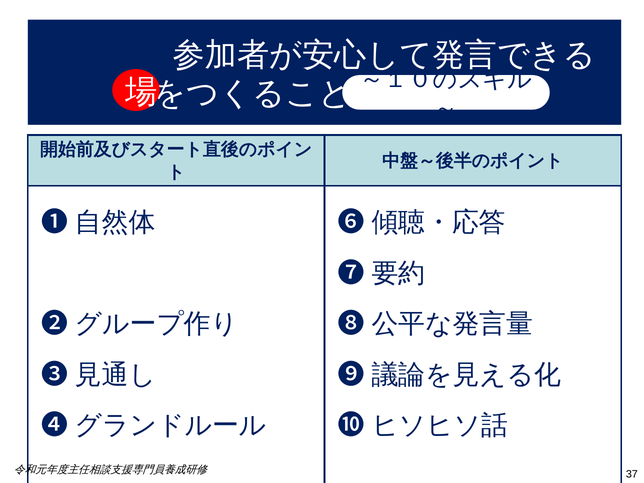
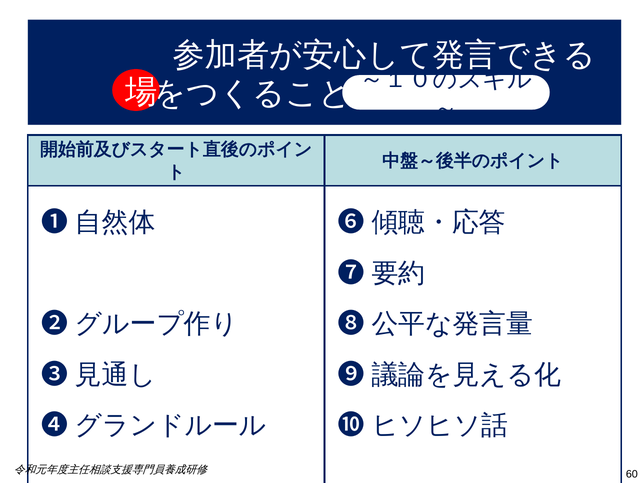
37: 37 -> 60
